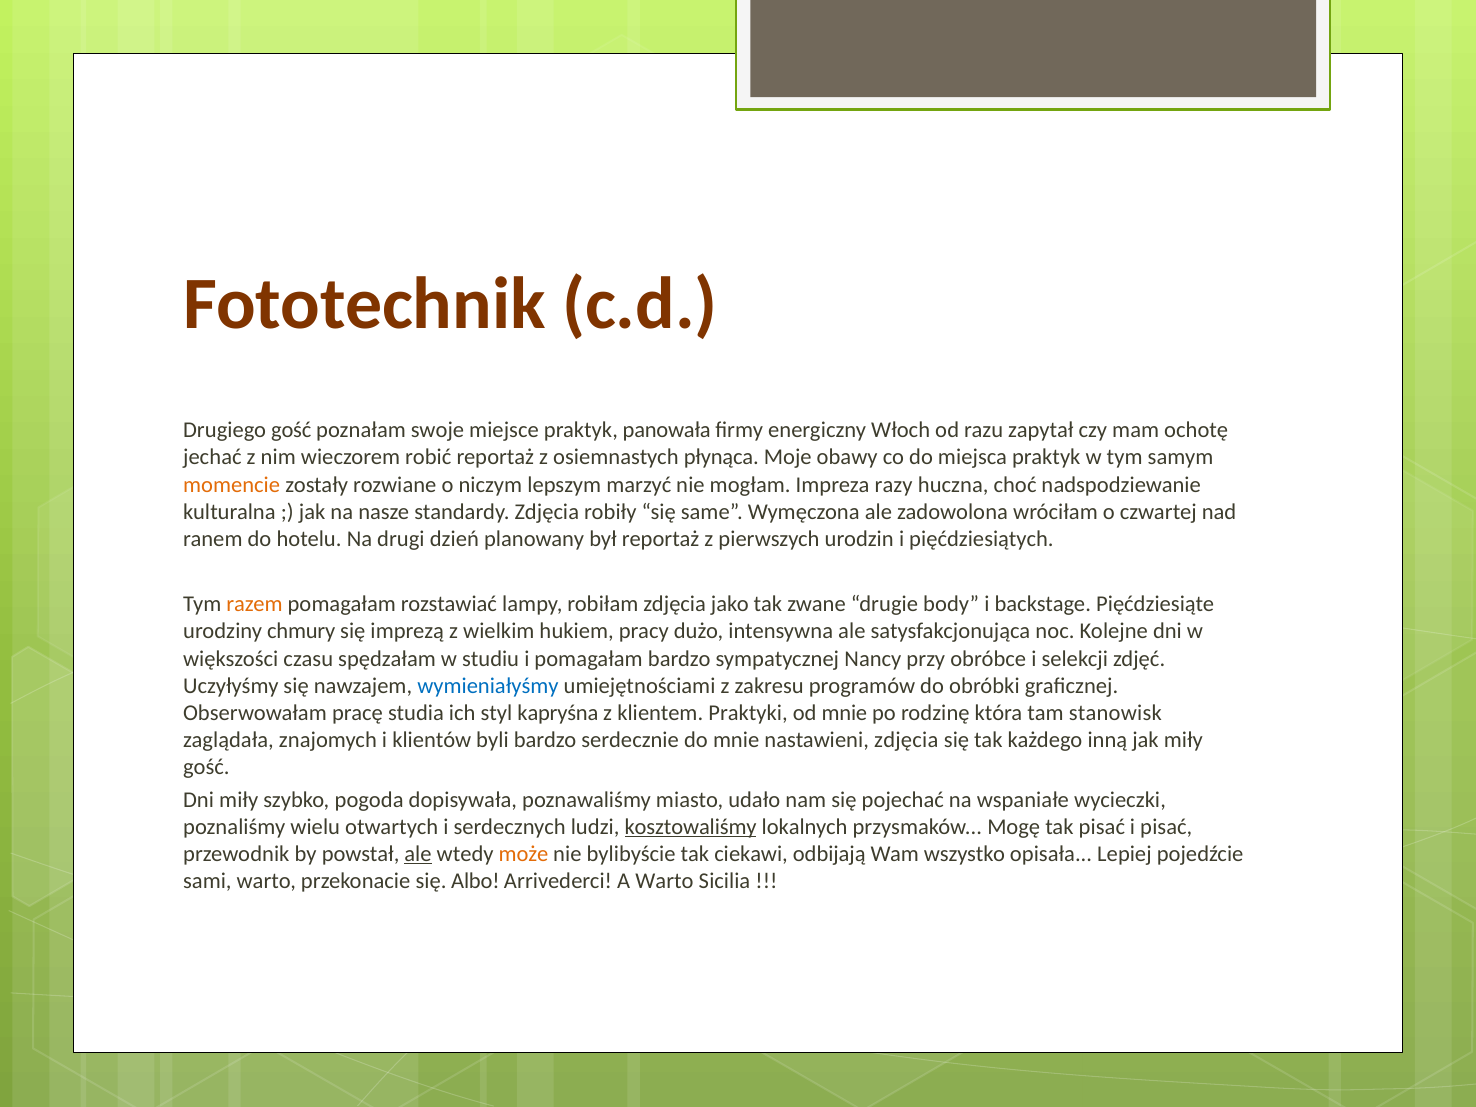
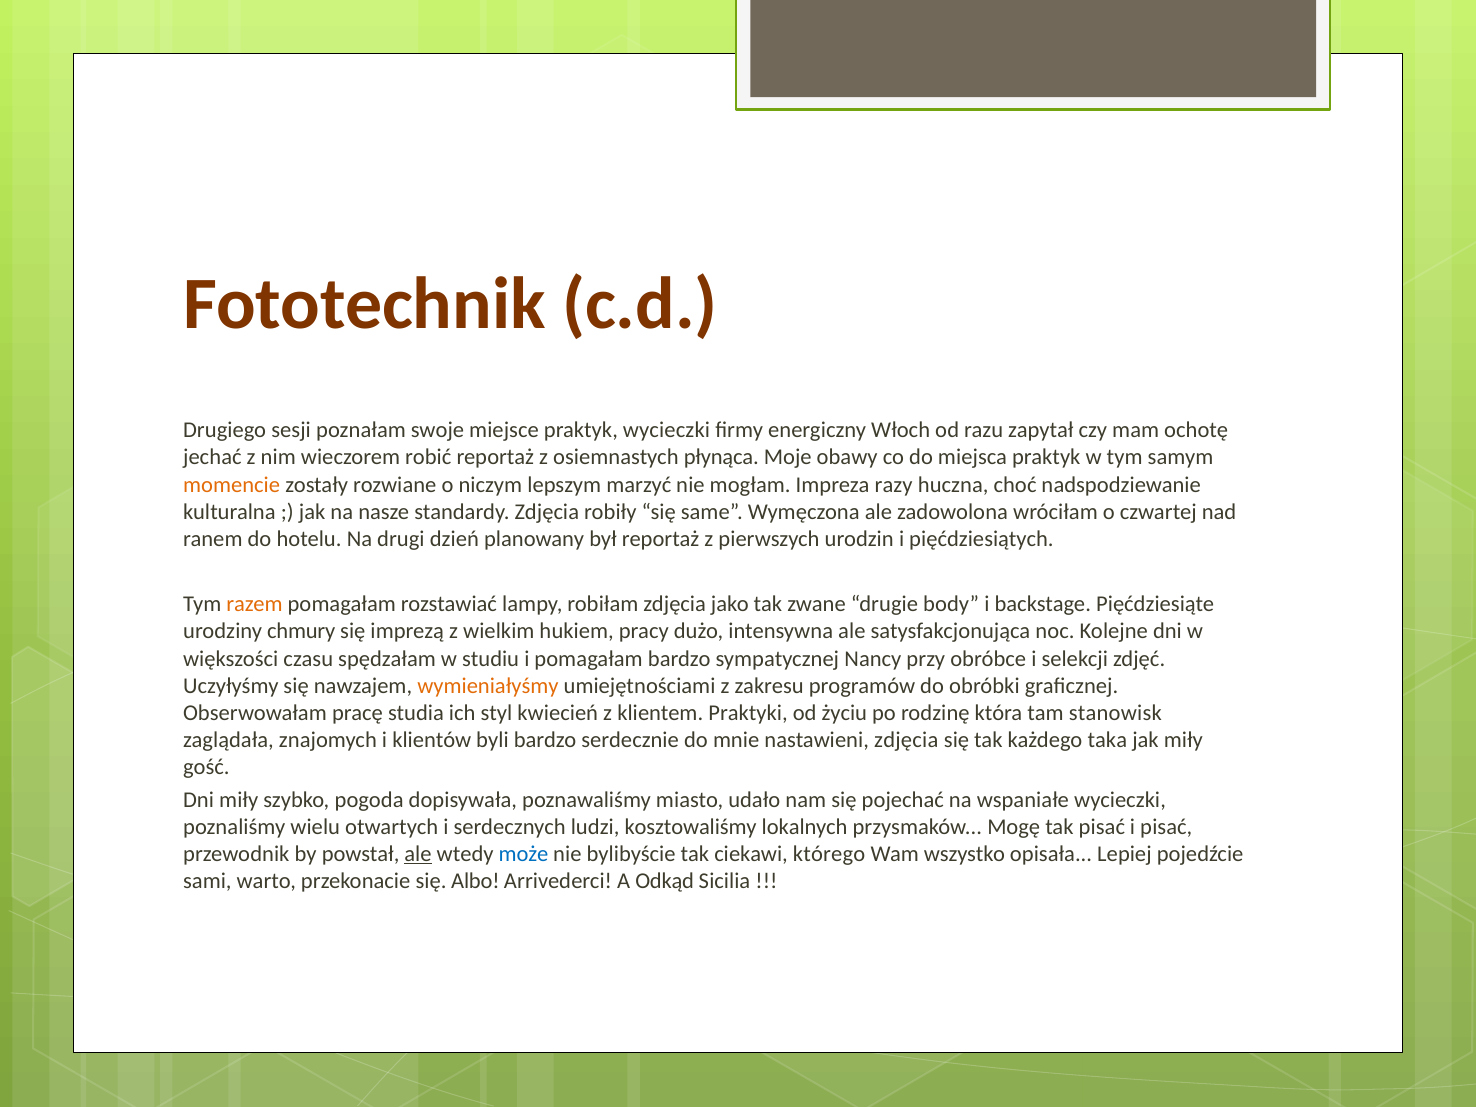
Drugiego gość: gość -> sesji
praktyk panowała: panowała -> wycieczki
wymieniałyśmy colour: blue -> orange
kapryśna: kapryśna -> kwiecień
od mnie: mnie -> życiu
inną: inną -> taka
kosztowaliśmy underline: present -> none
może colour: orange -> blue
odbijają: odbijają -> którego
A Warto: Warto -> Odkąd
